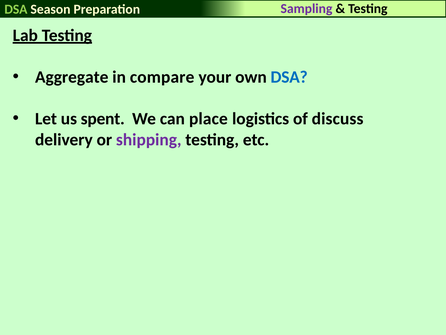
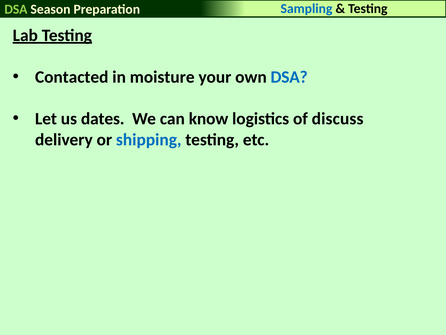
Sampling colour: purple -> blue
Aggregate: Aggregate -> Contacted
compare: compare -> moisture
spent: spent -> dates
place: place -> know
shipping colour: purple -> blue
